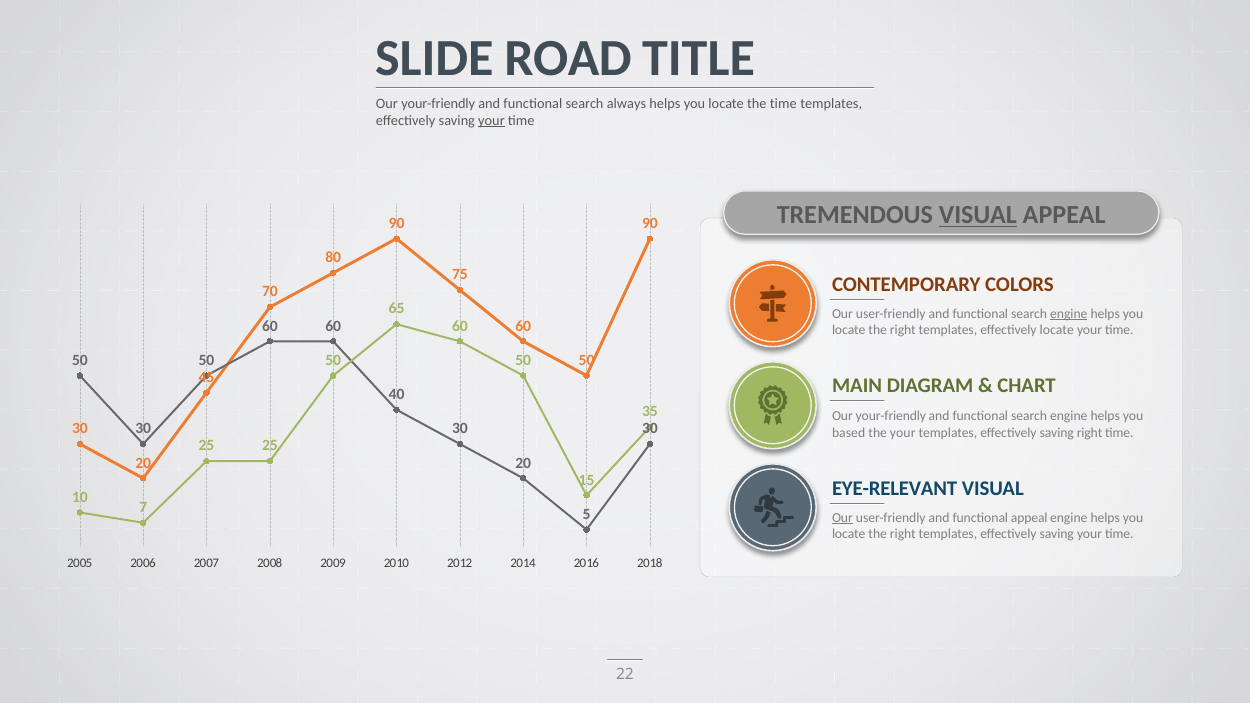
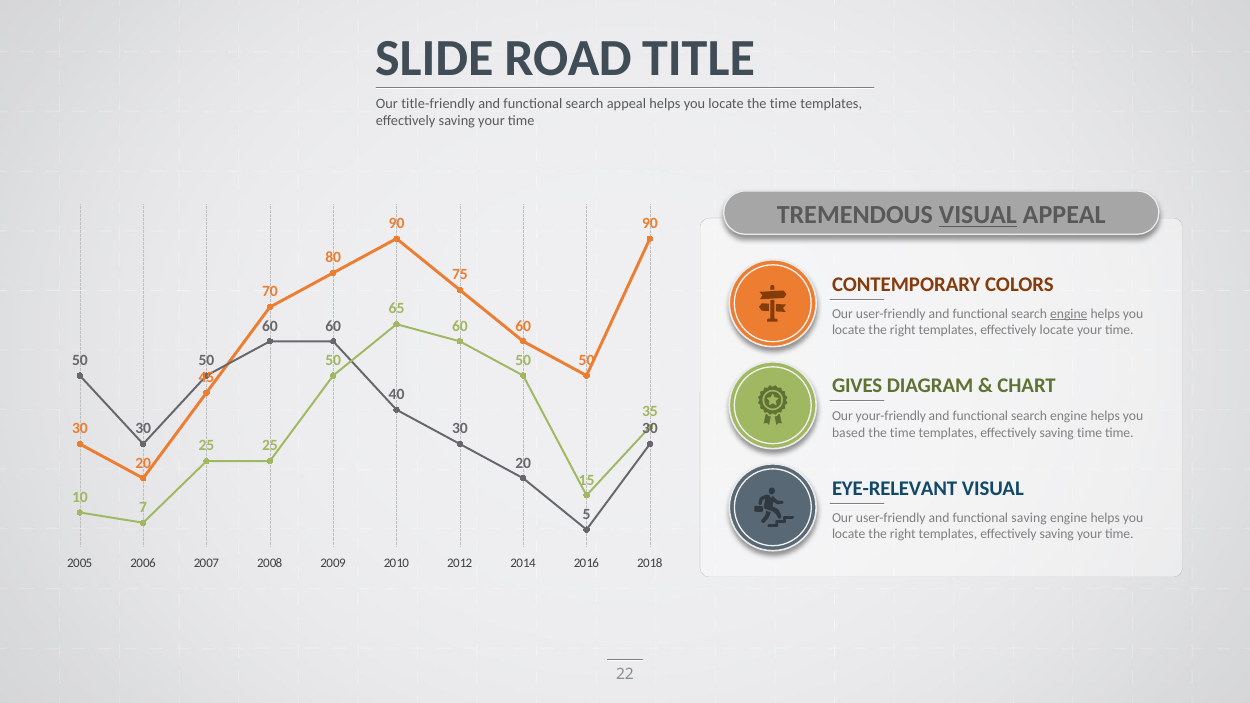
your-friendly at (438, 103): your-friendly -> title-friendly
search always: always -> appeal
your at (491, 121) underline: present -> none
MAIN: MAIN -> GIVES
your at (903, 433): your -> time
saving right: right -> time
Our at (842, 518) underline: present -> none
functional appeal: appeal -> saving
